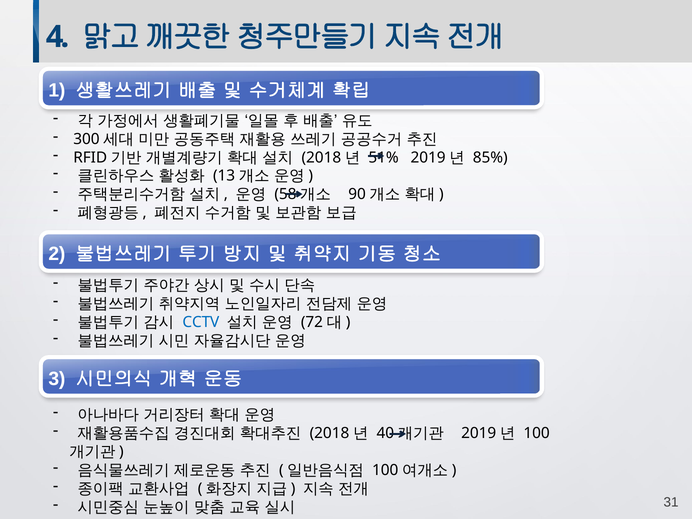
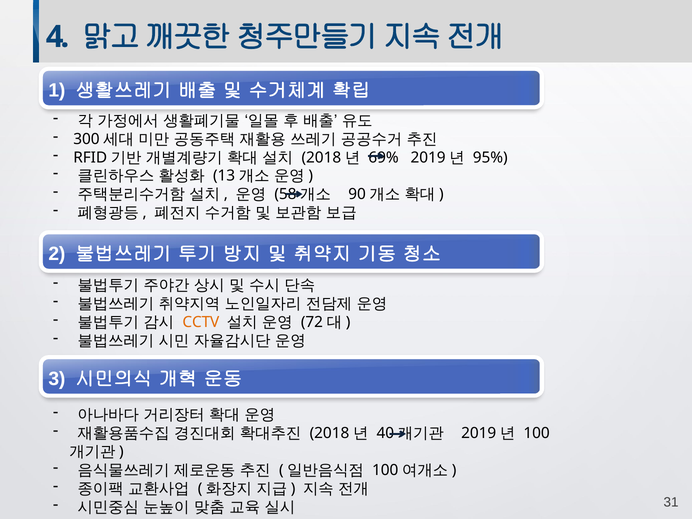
51%: 51% -> 69%
85%: 85% -> 95%
CCTV colour: blue -> orange
